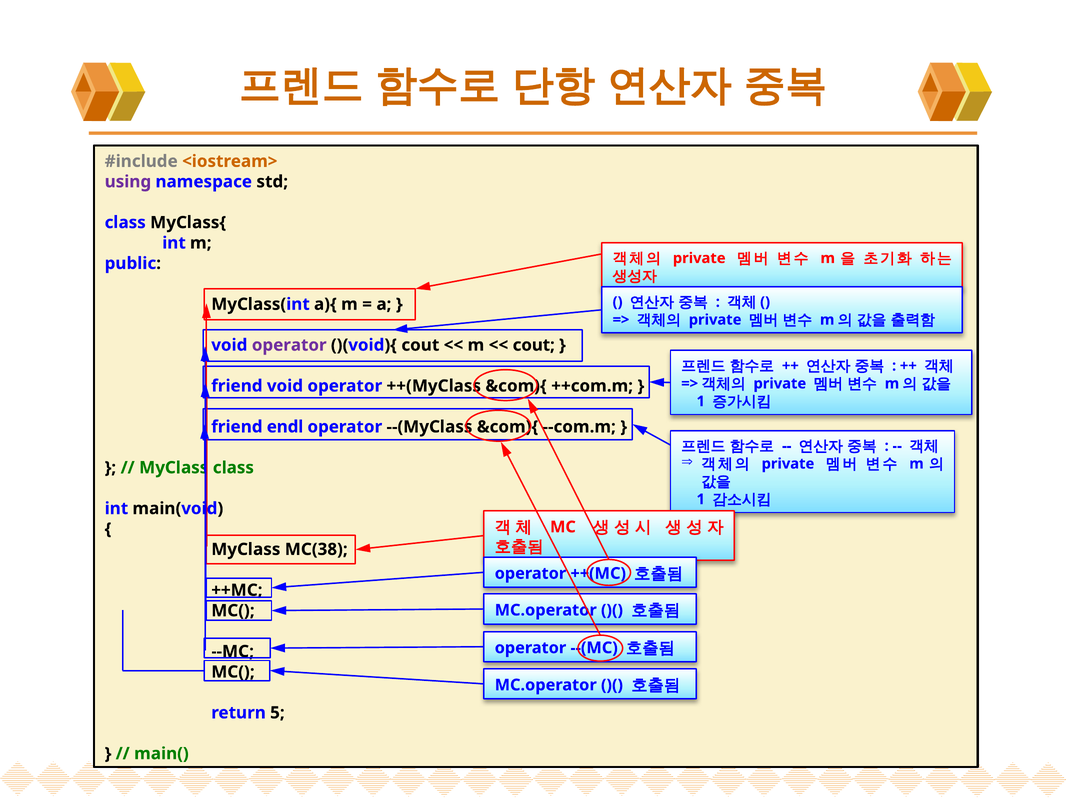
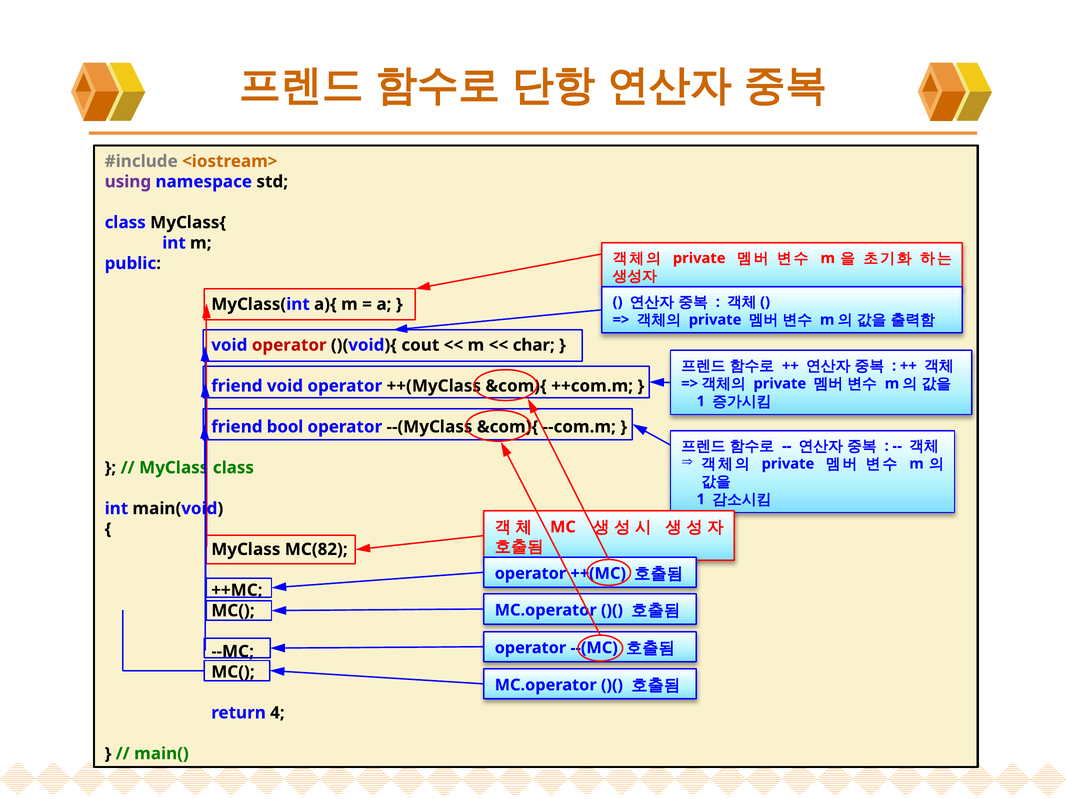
operator at (289, 345) colour: purple -> red
cout at (534, 345): cout -> char
endl: endl -> bool
MC(38: MC(38 -> MC(82
5: 5 -> 4
